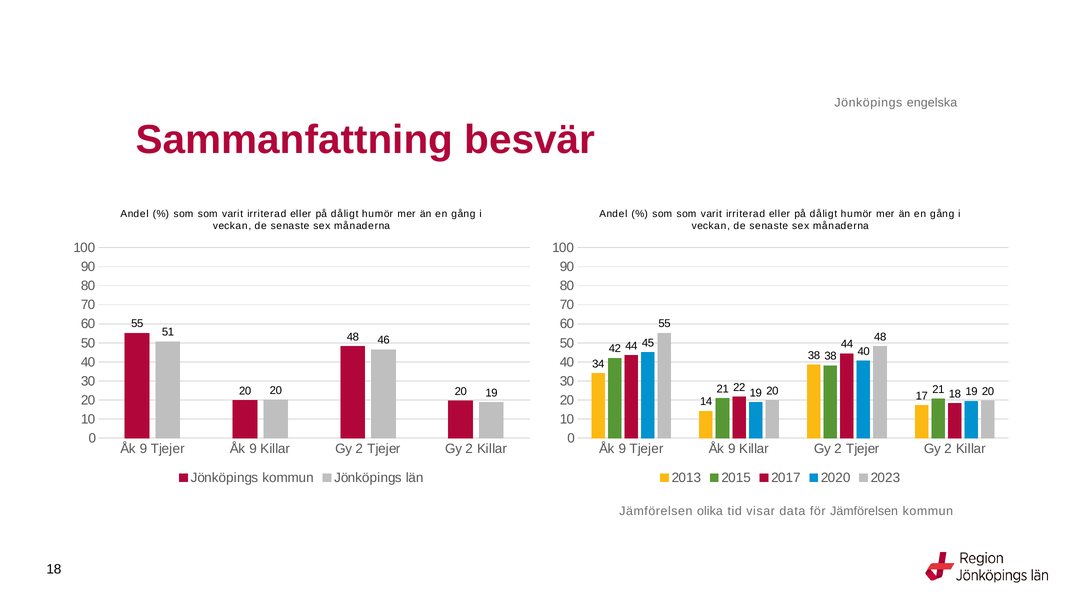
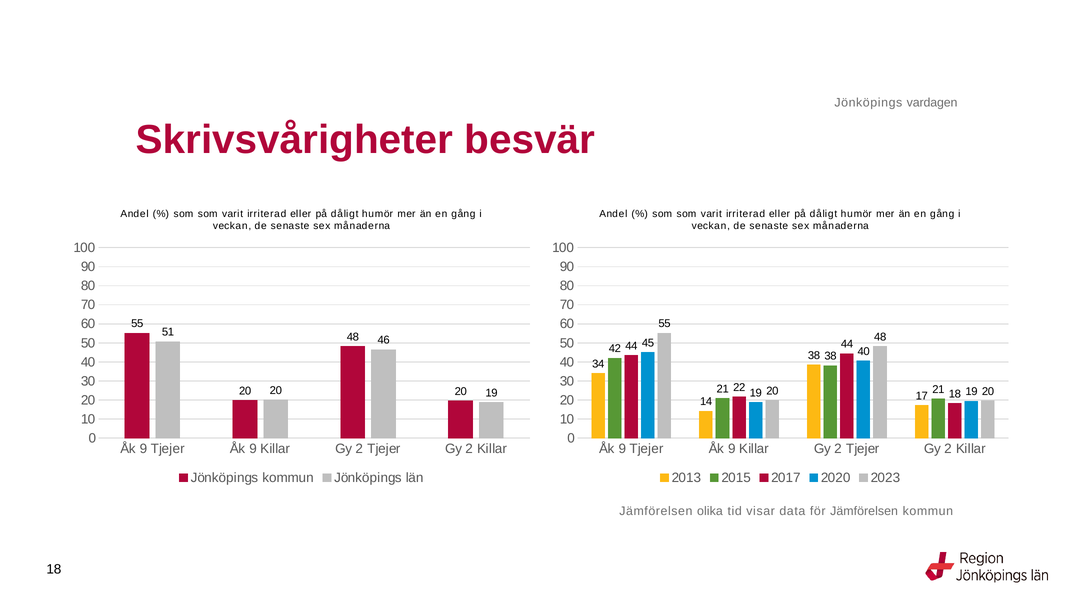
engelska: engelska -> vardagen
Sammanfattning: Sammanfattning -> Skrivsvårigheter
